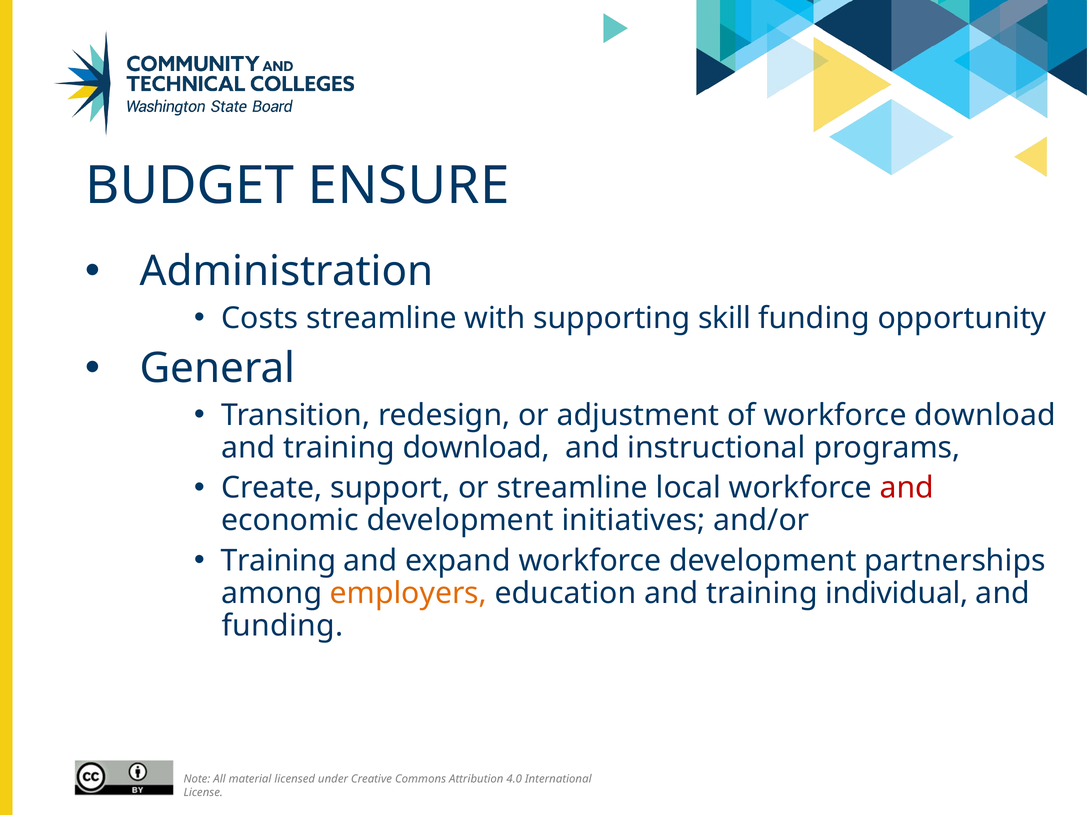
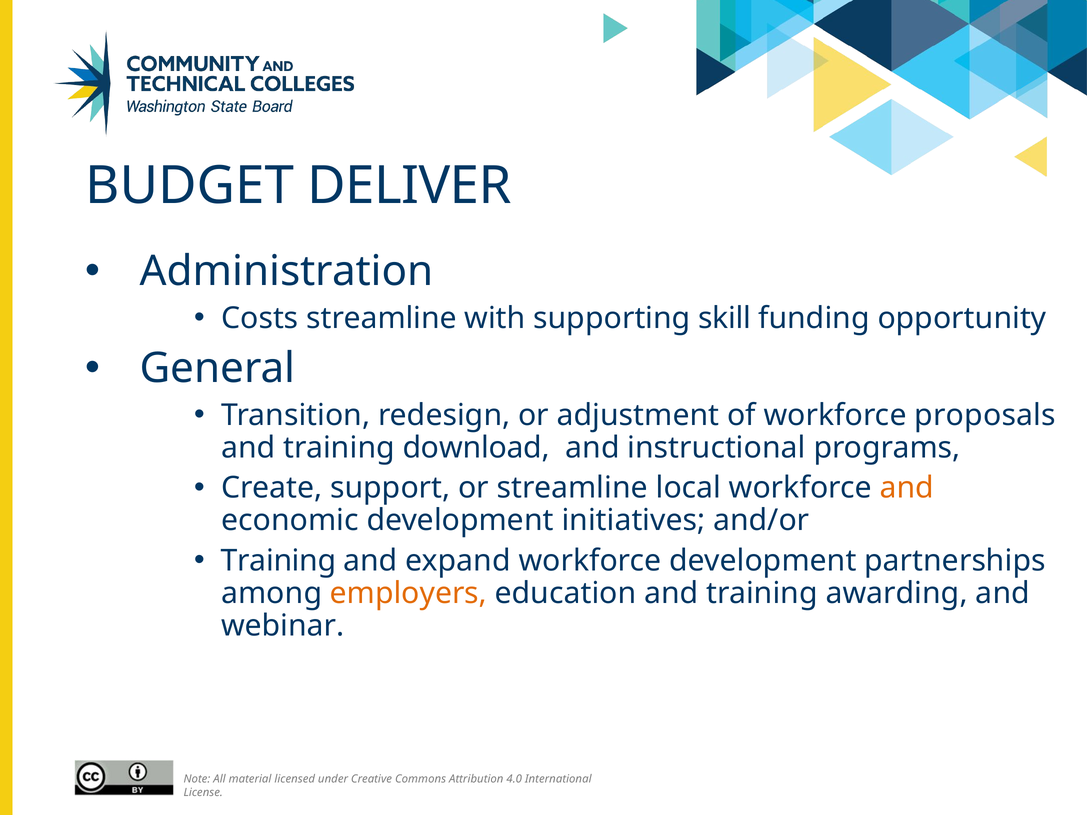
ENSURE: ENSURE -> DELIVER
workforce download: download -> proposals
and at (907, 488) colour: red -> orange
individual: individual -> awarding
funding at (283, 626): funding -> webinar
